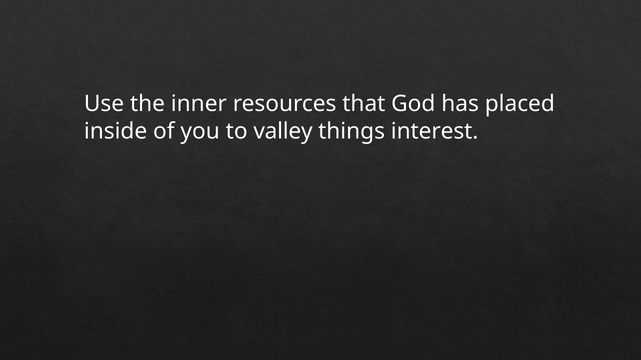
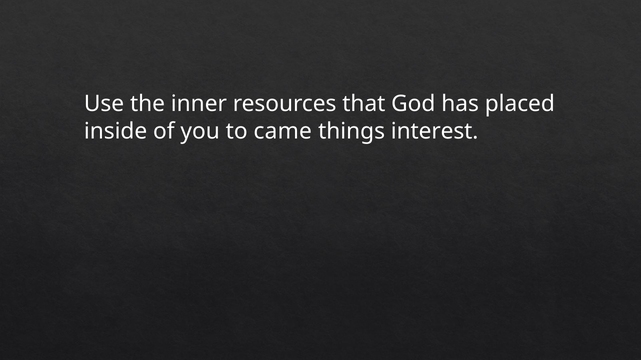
valley: valley -> came
